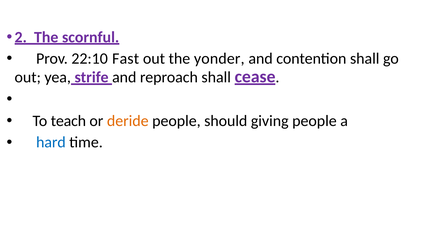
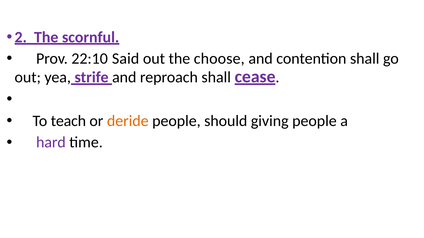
Fast: Fast -> Said
yonder: yonder -> choose
hard colour: blue -> purple
